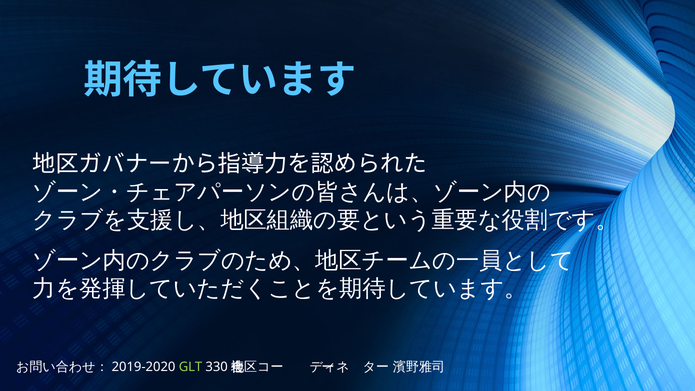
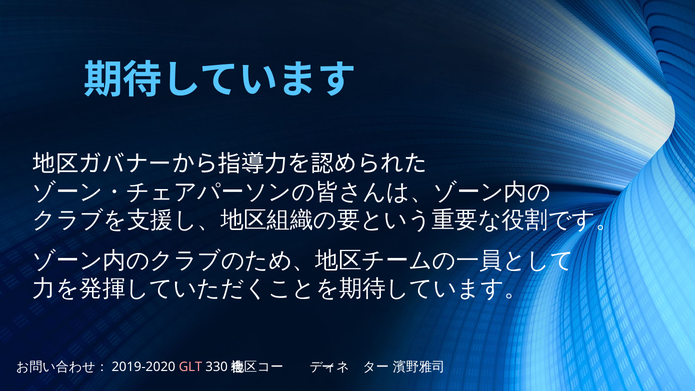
GLT colour: light green -> pink
